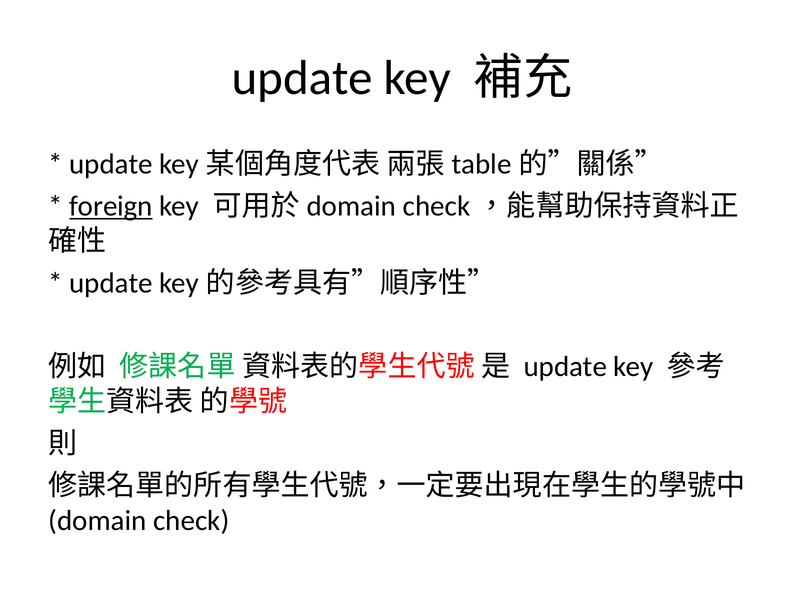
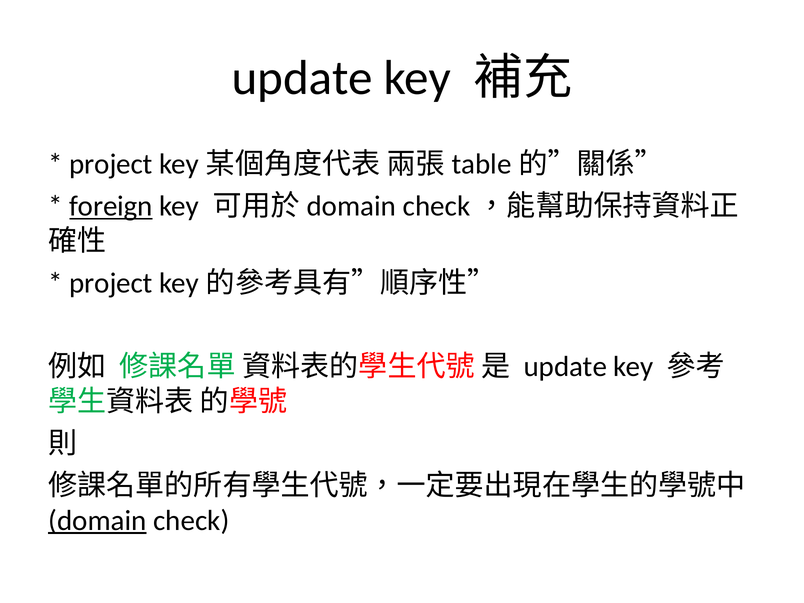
update at (111, 164): update -> project
update at (111, 283): update -> project
domain underline: none -> present
